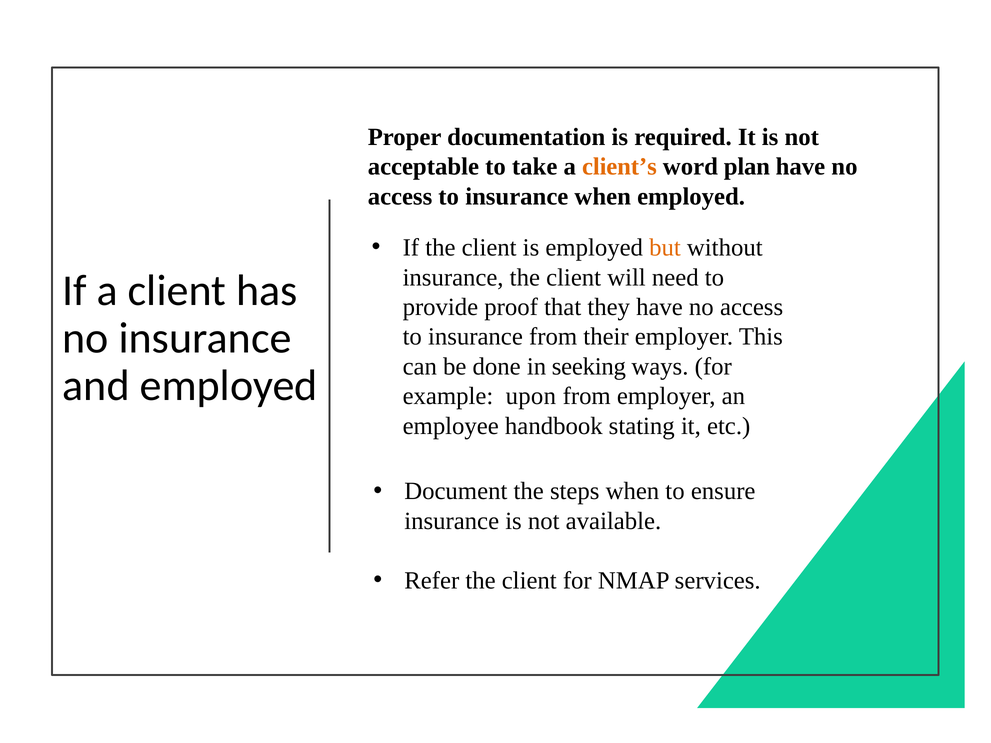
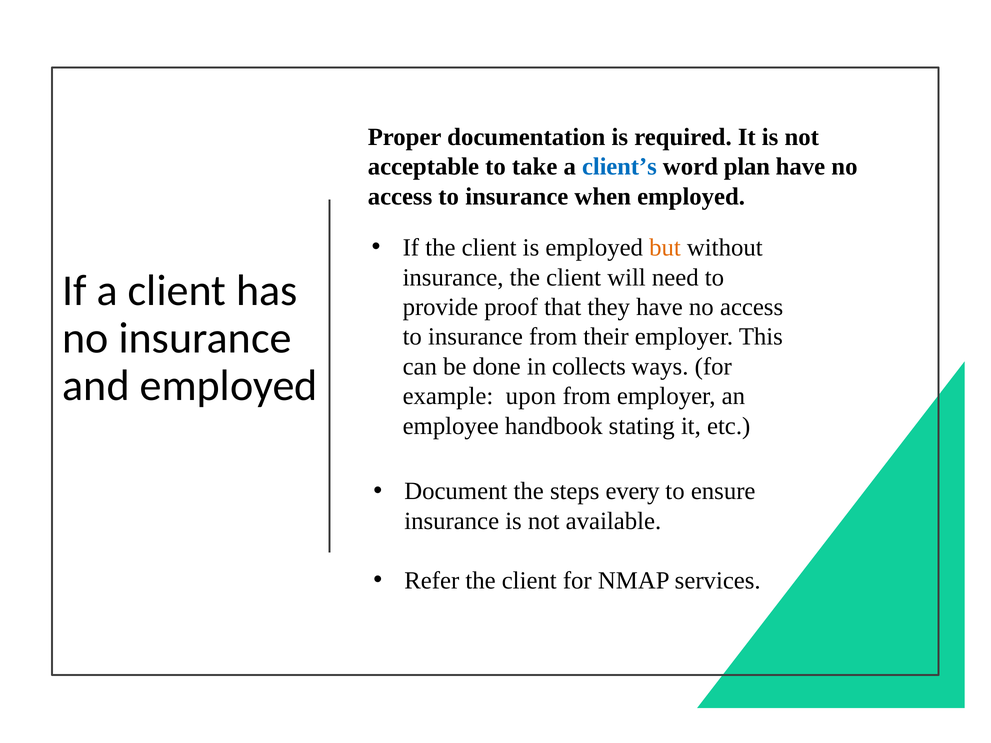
client’s colour: orange -> blue
seeking: seeking -> collects
steps when: when -> every
